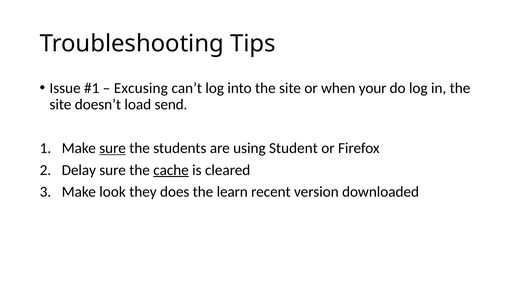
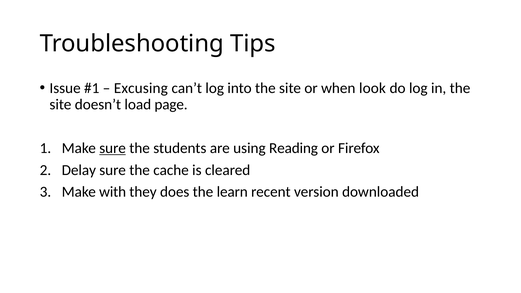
your: your -> look
send: send -> page
Student: Student -> Reading
cache underline: present -> none
look: look -> with
